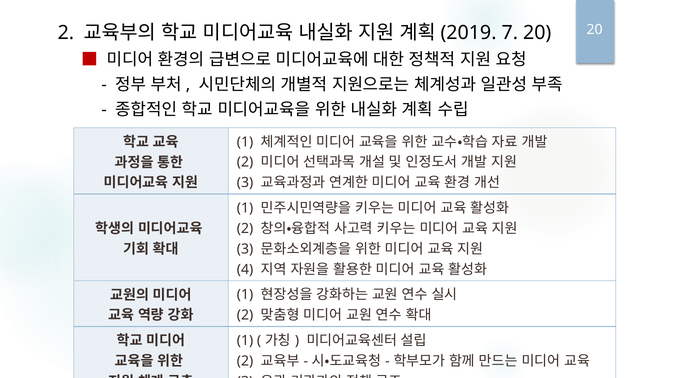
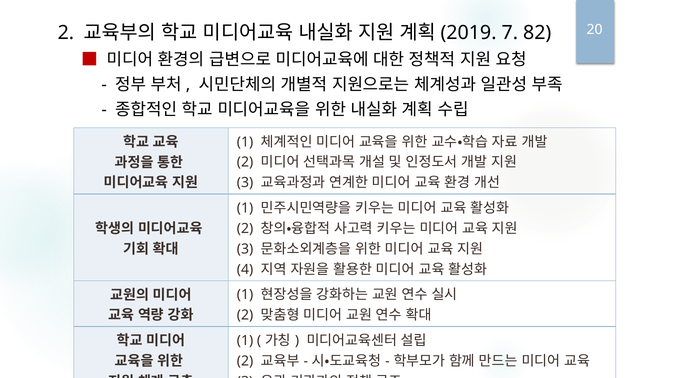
7 20: 20 -> 82
